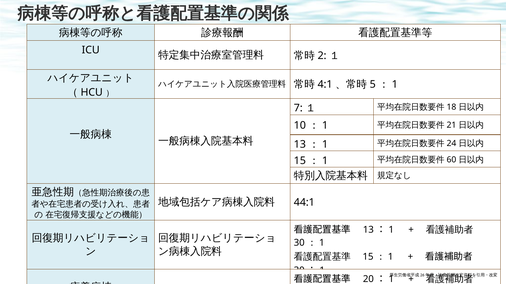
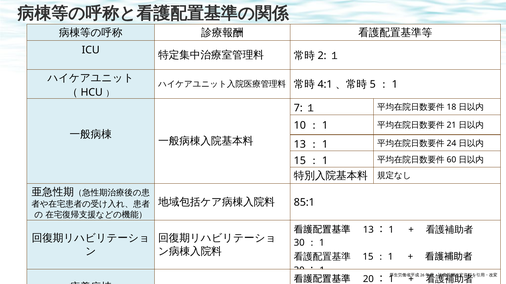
44:1: 44:1 -> 85:1
